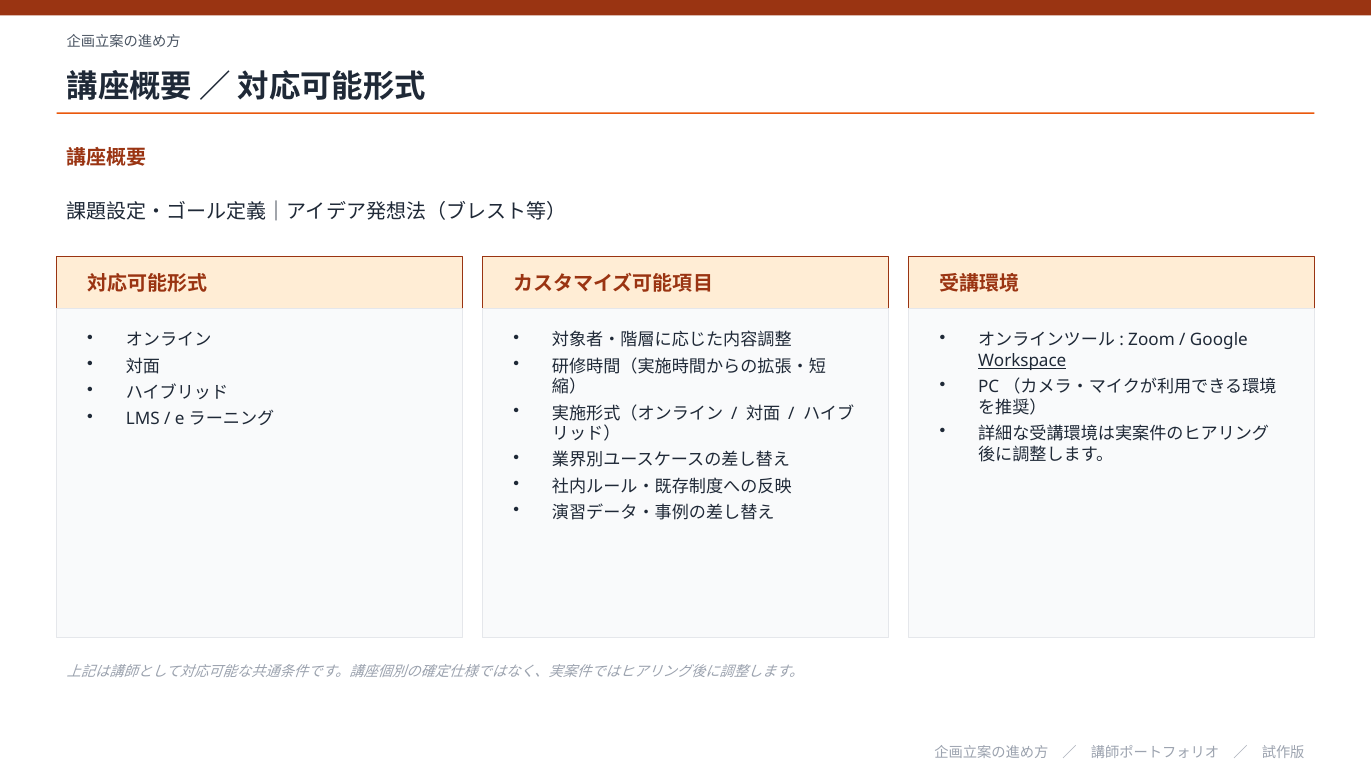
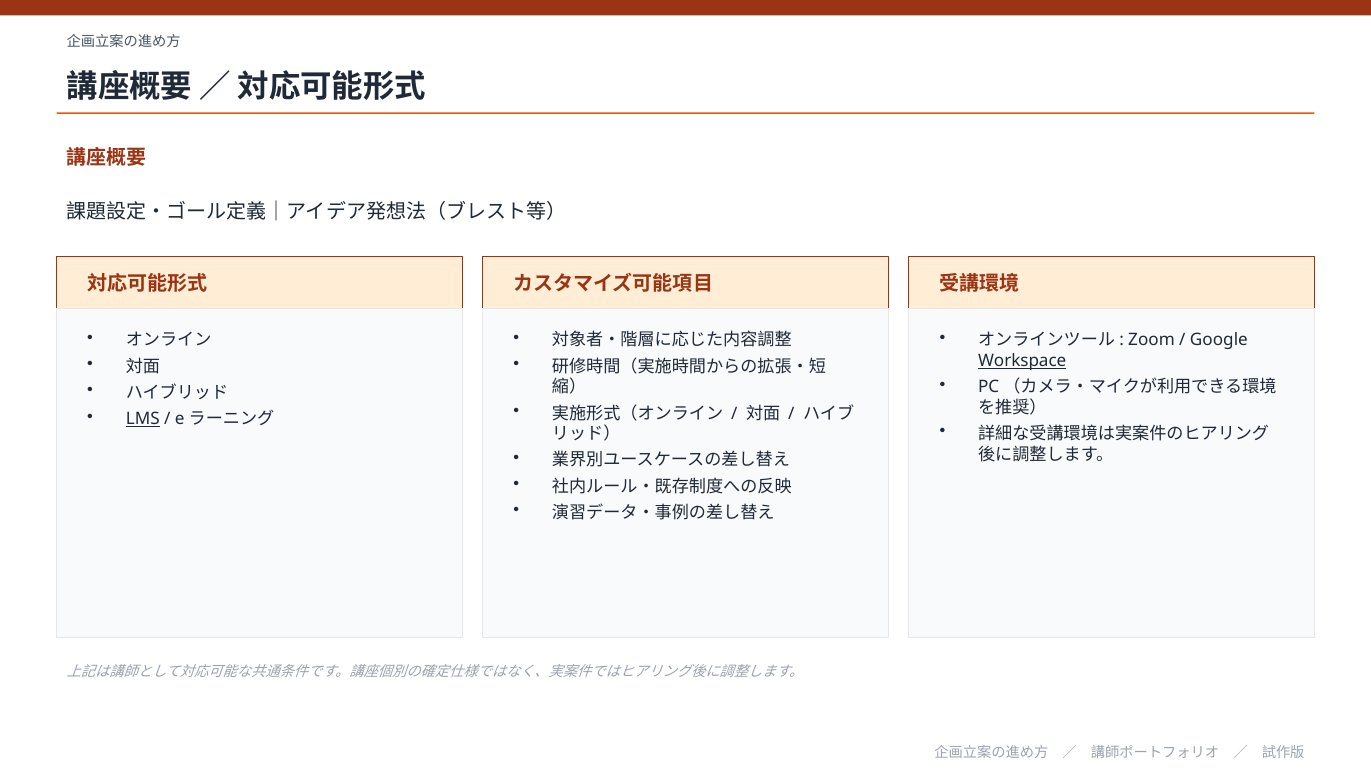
LMS underline: none -> present
